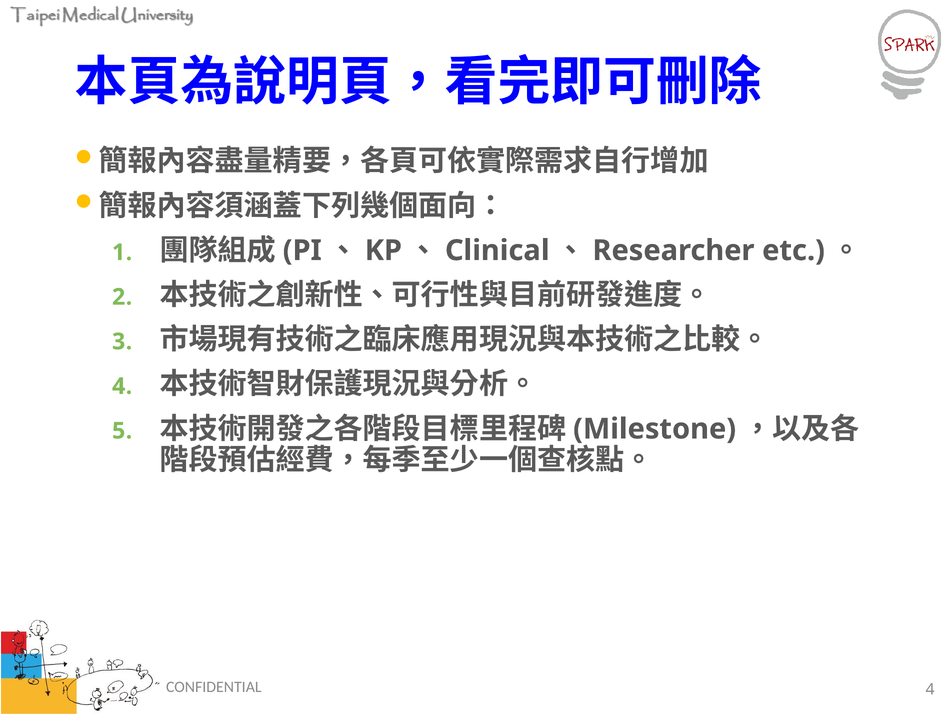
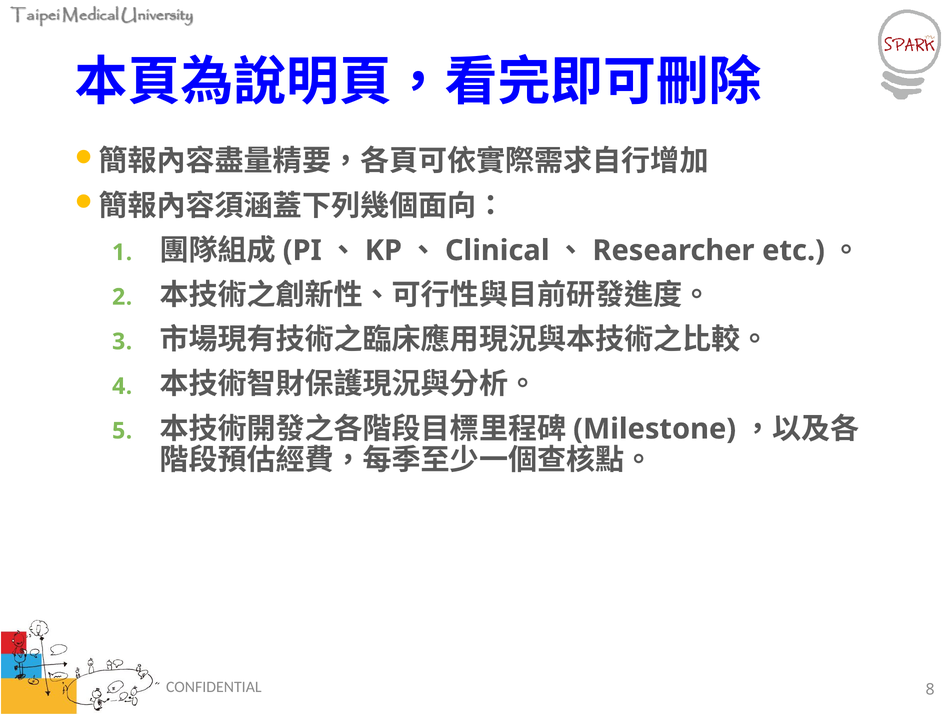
CONFIDENTIAL 4: 4 -> 8
